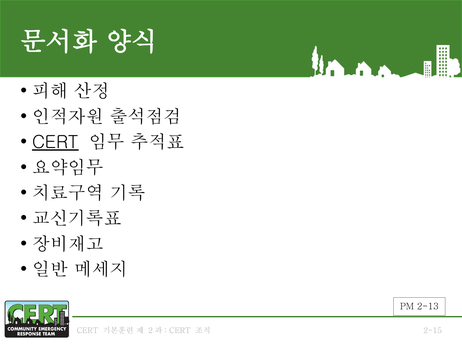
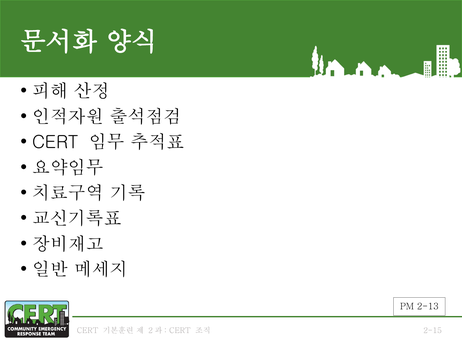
CERT at (55, 142) underline: present -> none
